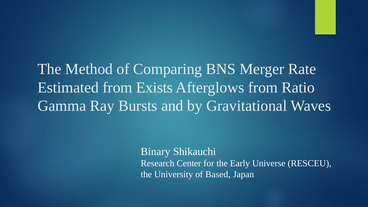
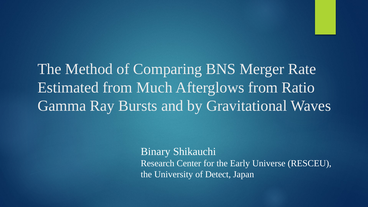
Exists: Exists -> Much
Based: Based -> Detect
